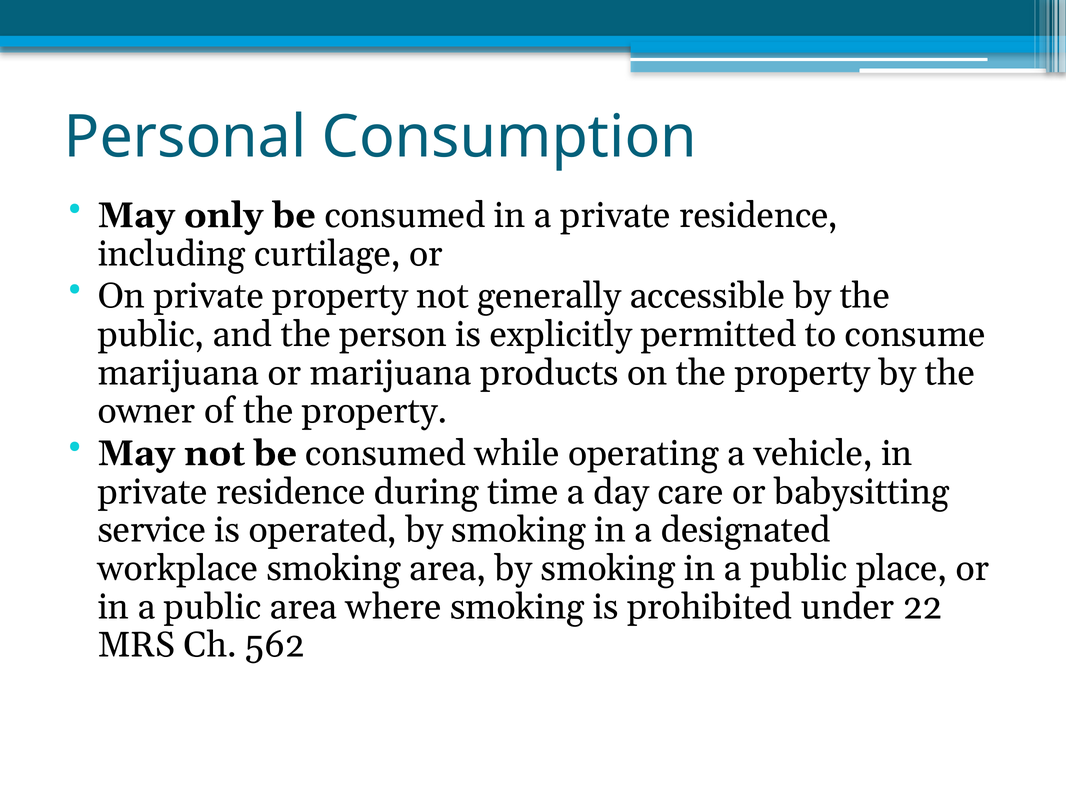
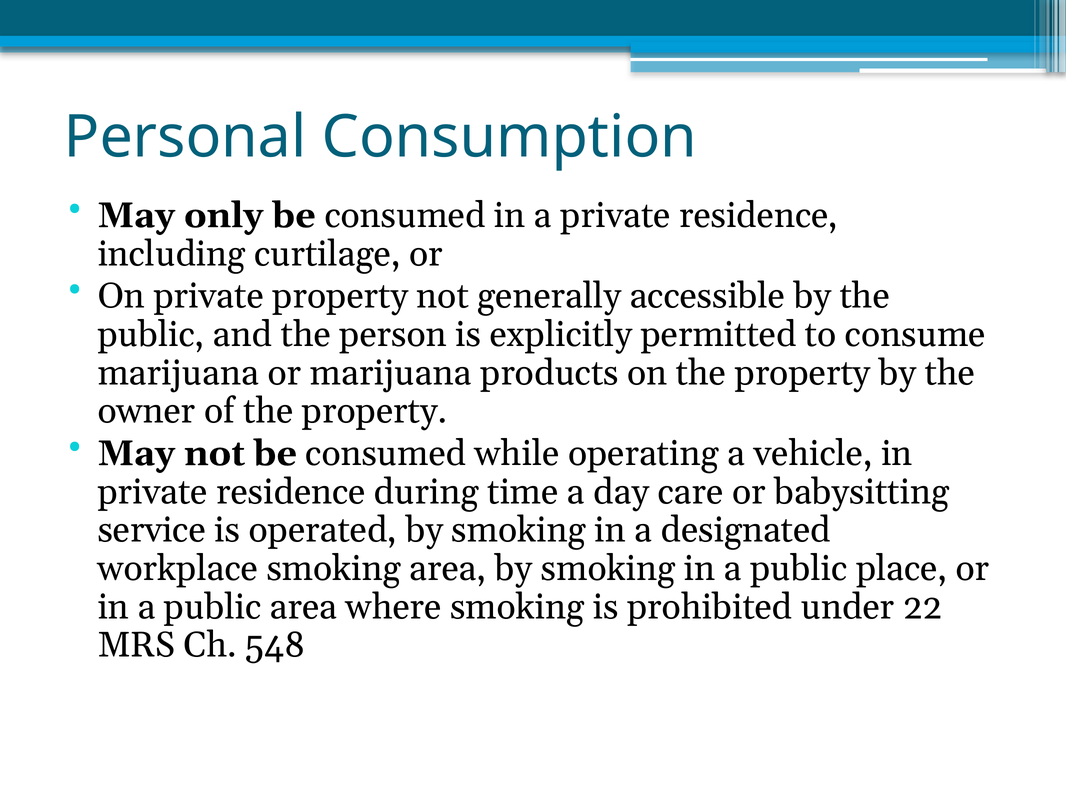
562: 562 -> 548
